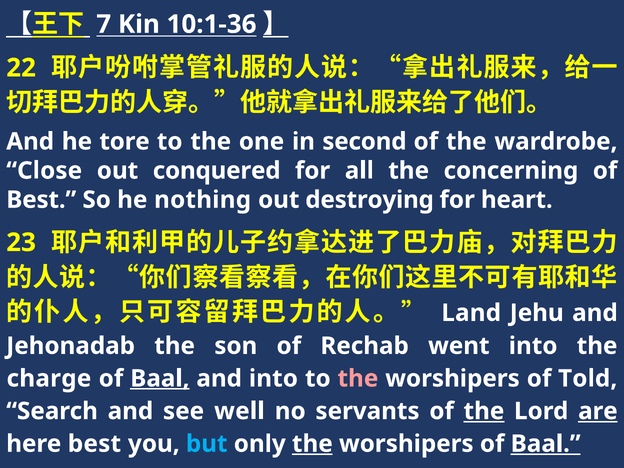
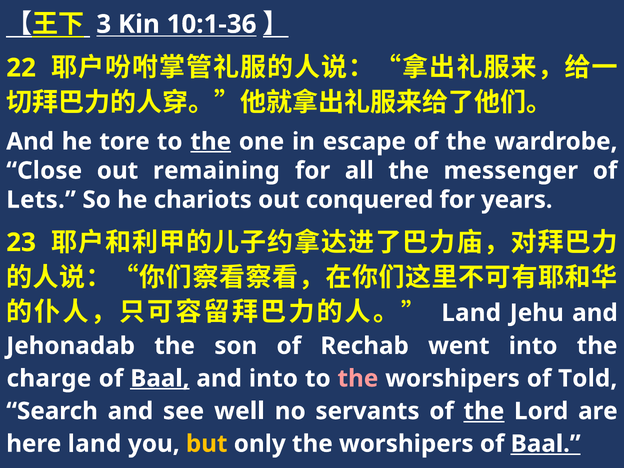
7: 7 -> 3
the at (211, 142) underline: none -> present
second: second -> escape
conquered: conquered -> remaining
concerning: concerning -> messenger
Best at (41, 200): Best -> Lets
nothing: nothing -> chariots
destroying: destroying -> conquered
heart: heart -> years
are underline: present -> none
here best: best -> land
but colour: light blue -> yellow
the at (312, 444) underline: present -> none
